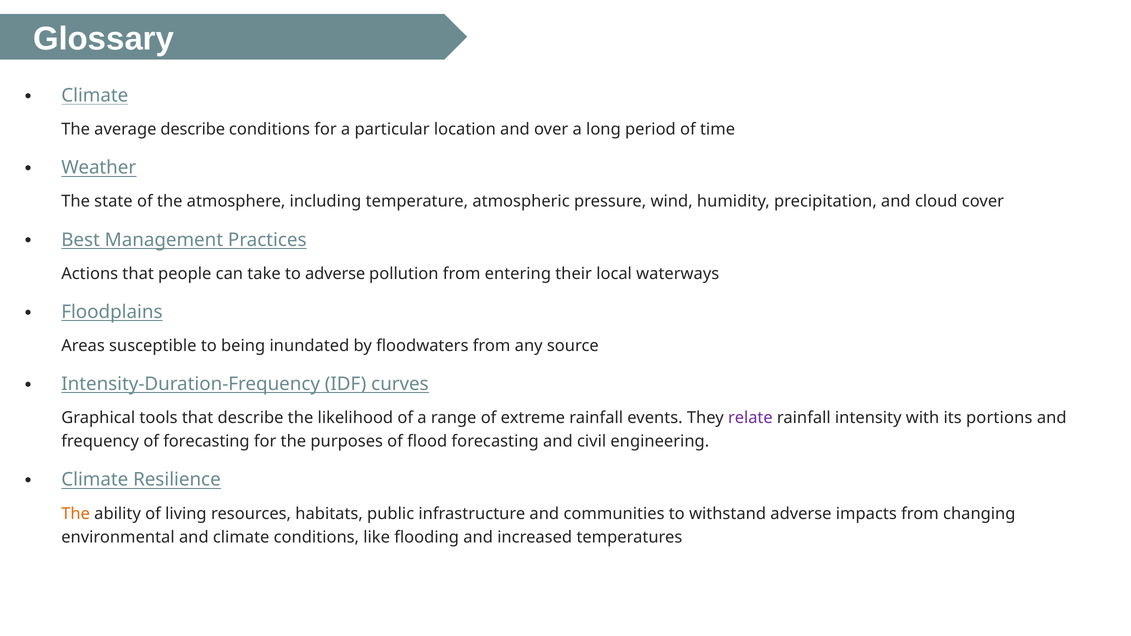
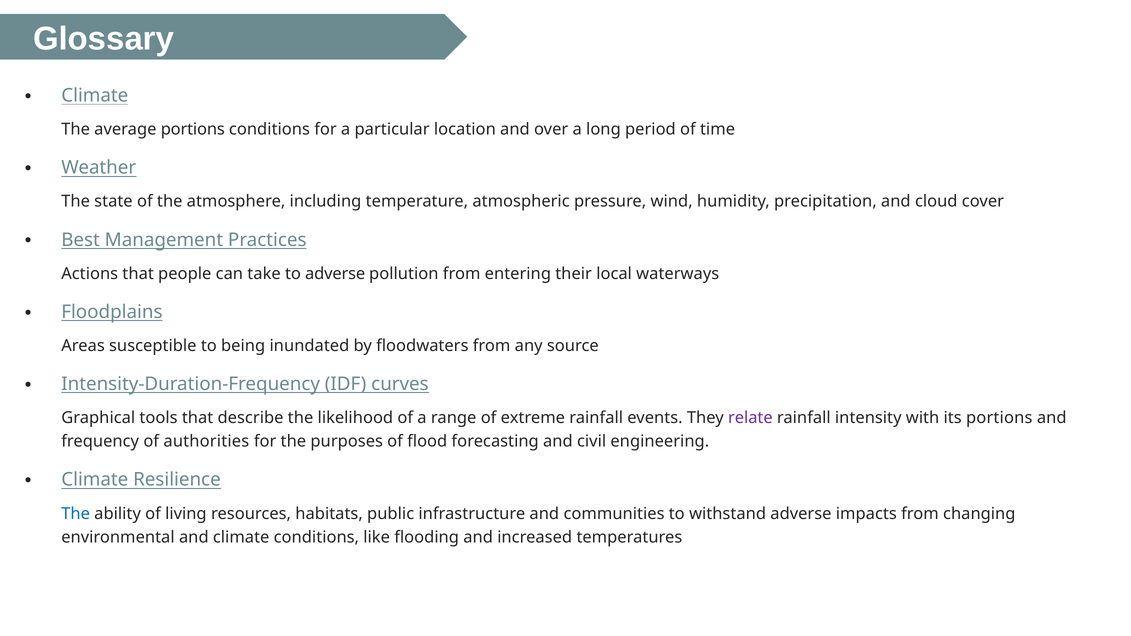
average describe: describe -> portions
of forecasting: forecasting -> authorities
The at (76, 514) colour: orange -> blue
